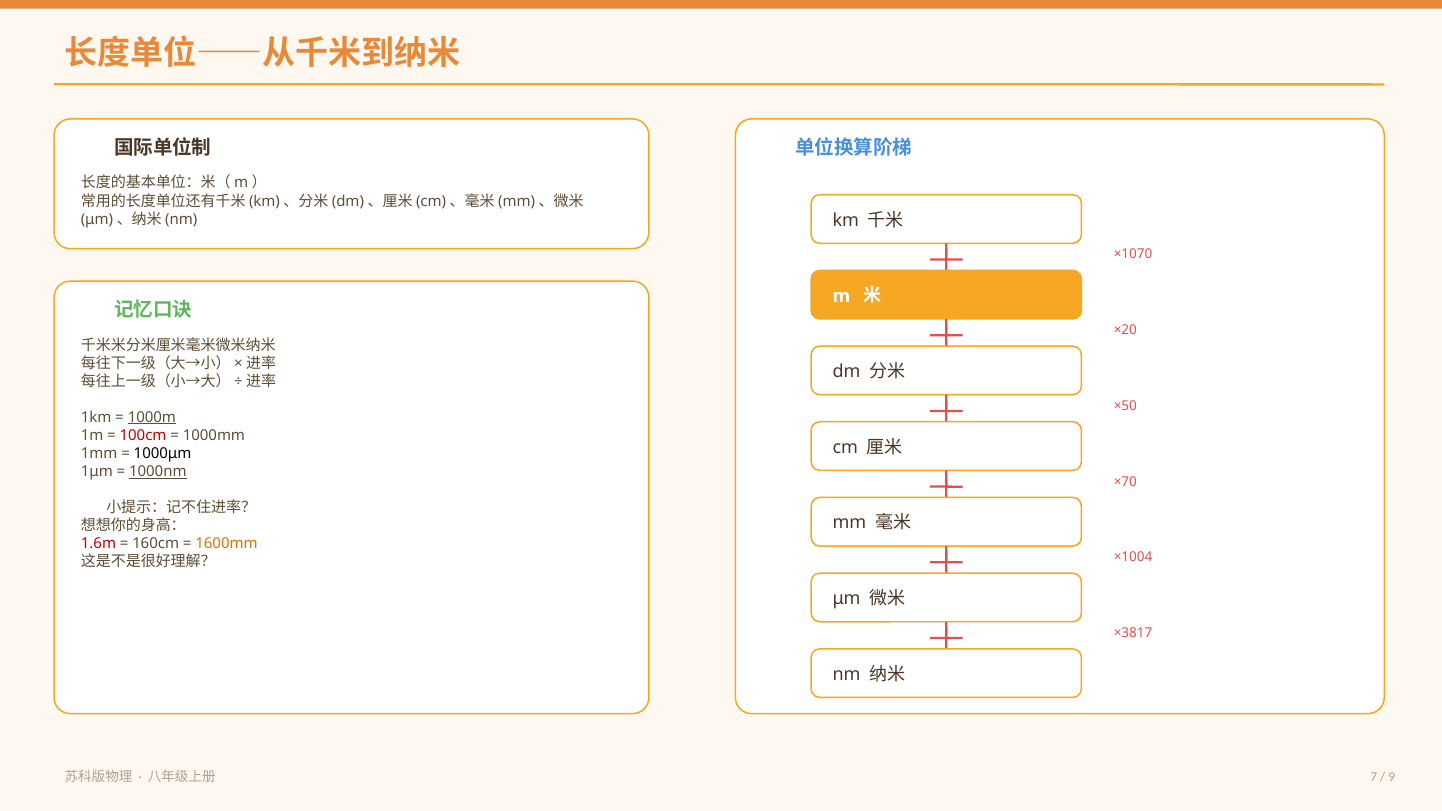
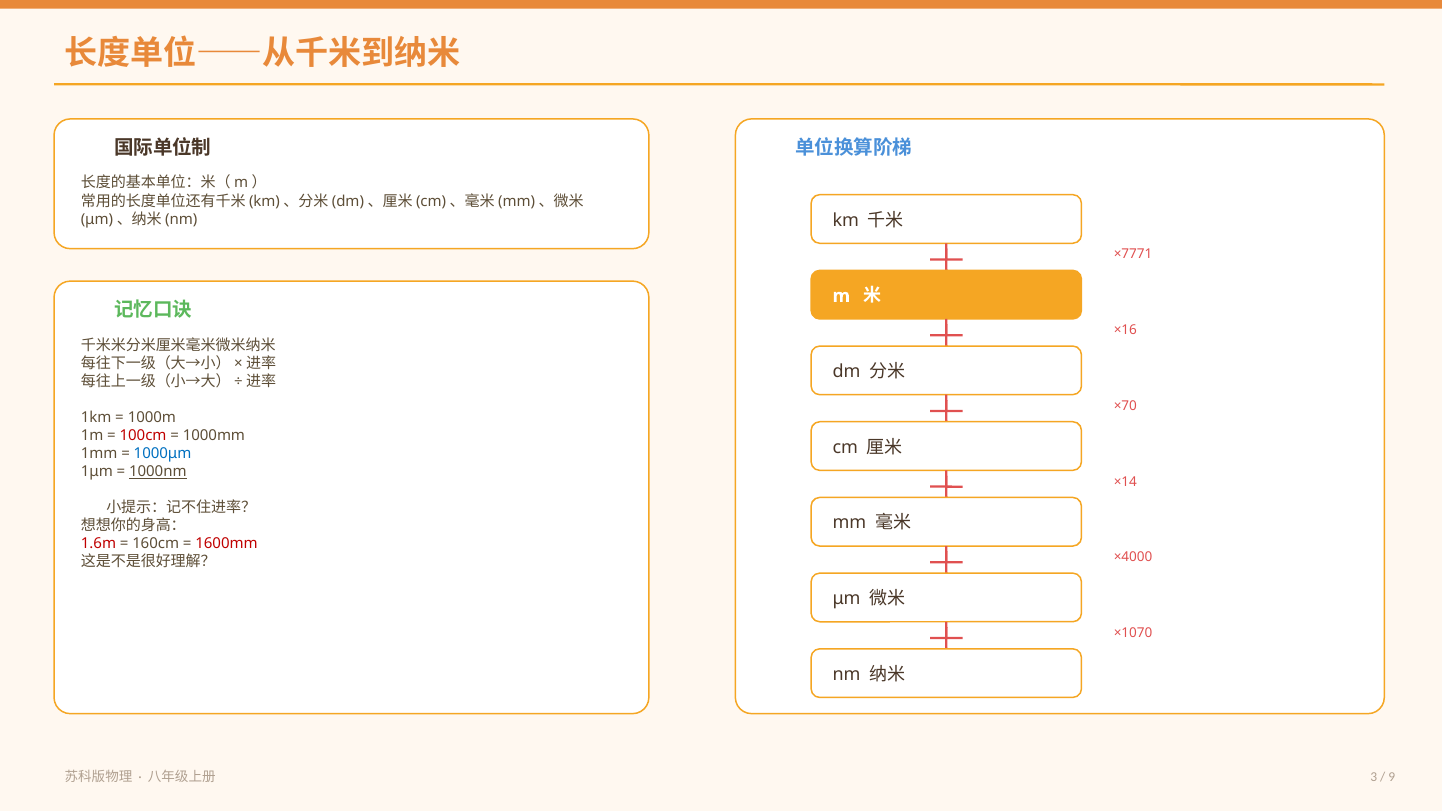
×1070: ×1070 -> ×7771
×20: ×20 -> ×16
×50: ×50 -> ×70
1000m underline: present -> none
1000μm colour: black -> blue
×70: ×70 -> ×14
1600mm colour: orange -> red
×1004: ×1004 -> ×4000
×3817: ×3817 -> ×1070
7: 7 -> 3
